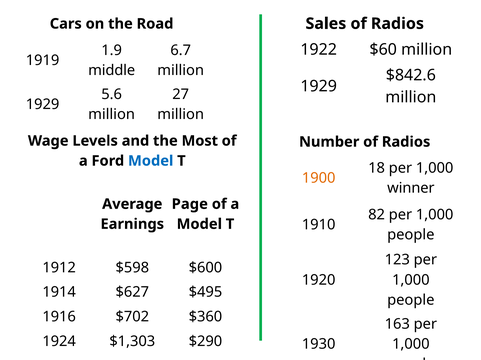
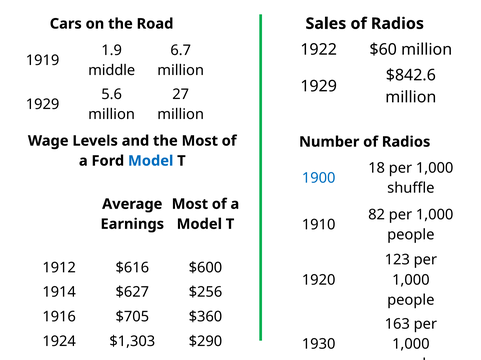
1900 colour: orange -> blue
winner: winner -> shuffle
Page at (190, 204): Page -> Most
$598: $598 -> $616
$495: $495 -> $256
$702: $702 -> $705
